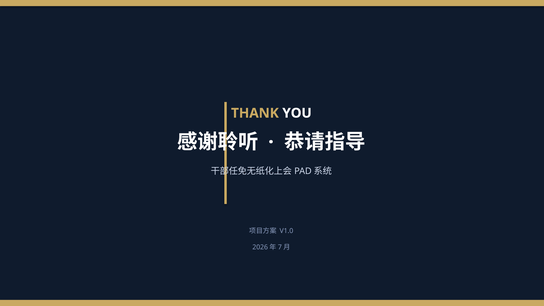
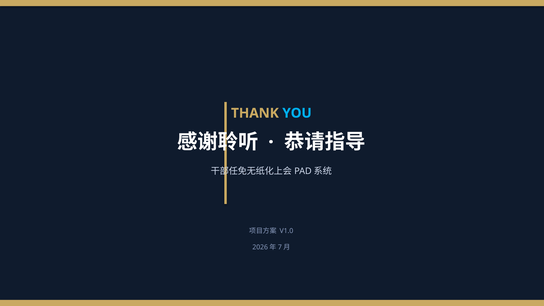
YOU colour: white -> light blue
